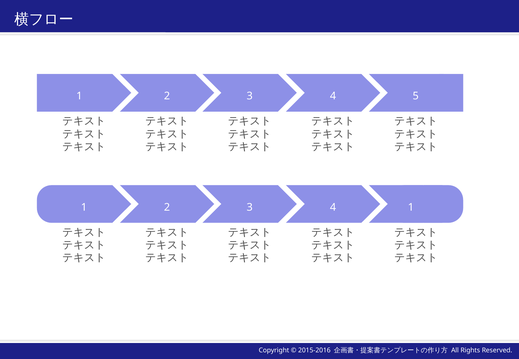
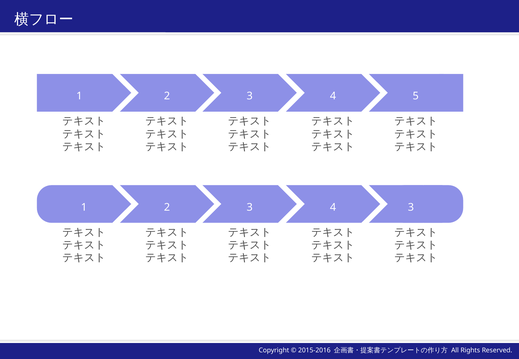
4 1: 1 -> 3
